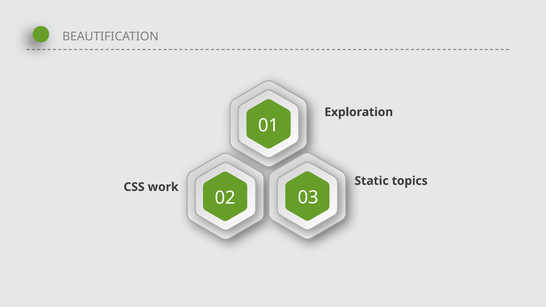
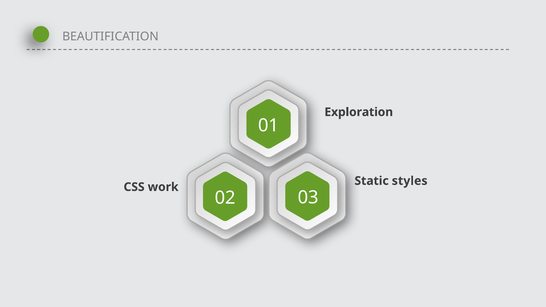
topics: topics -> styles
